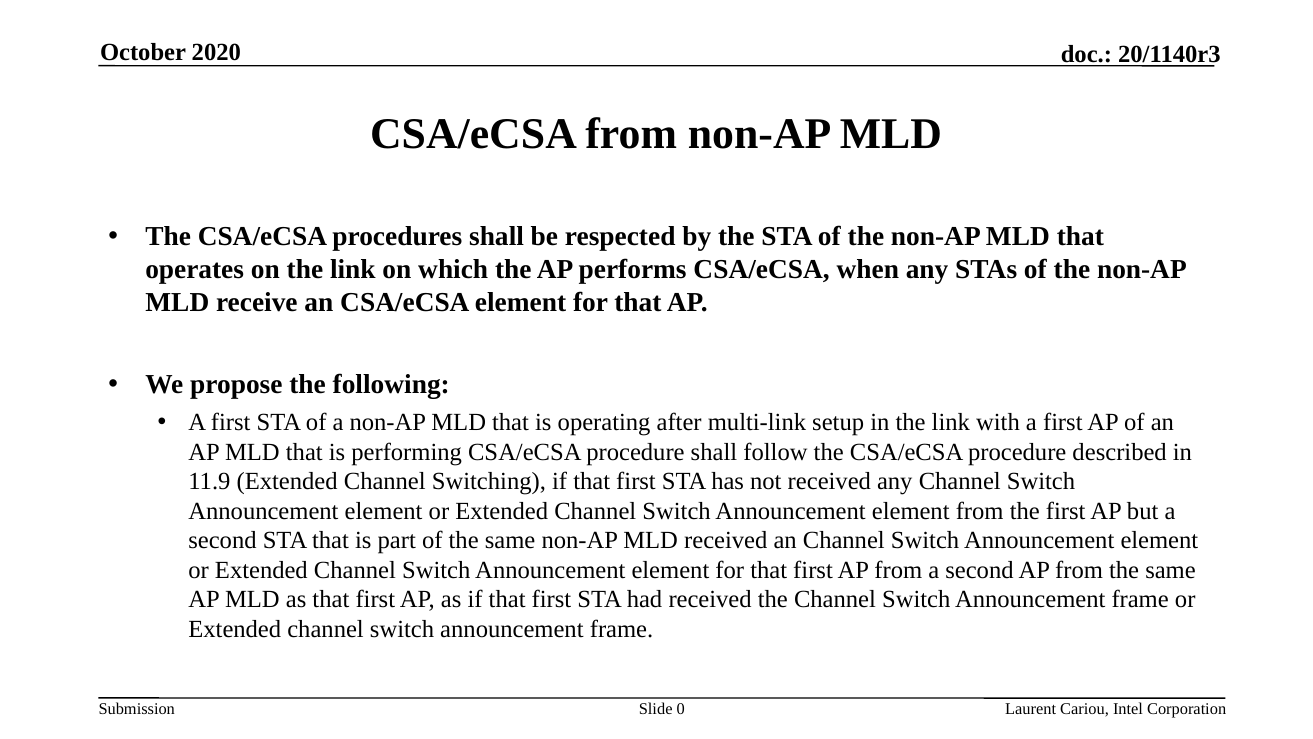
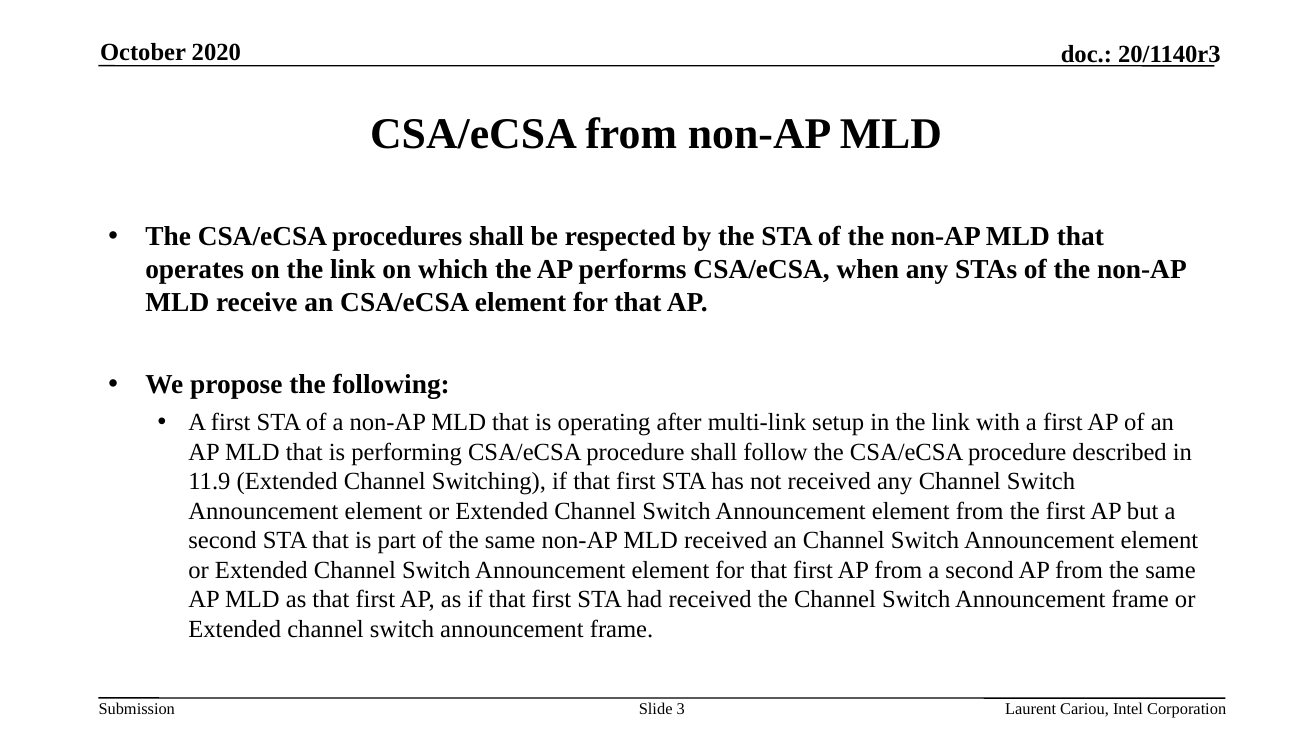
0: 0 -> 3
